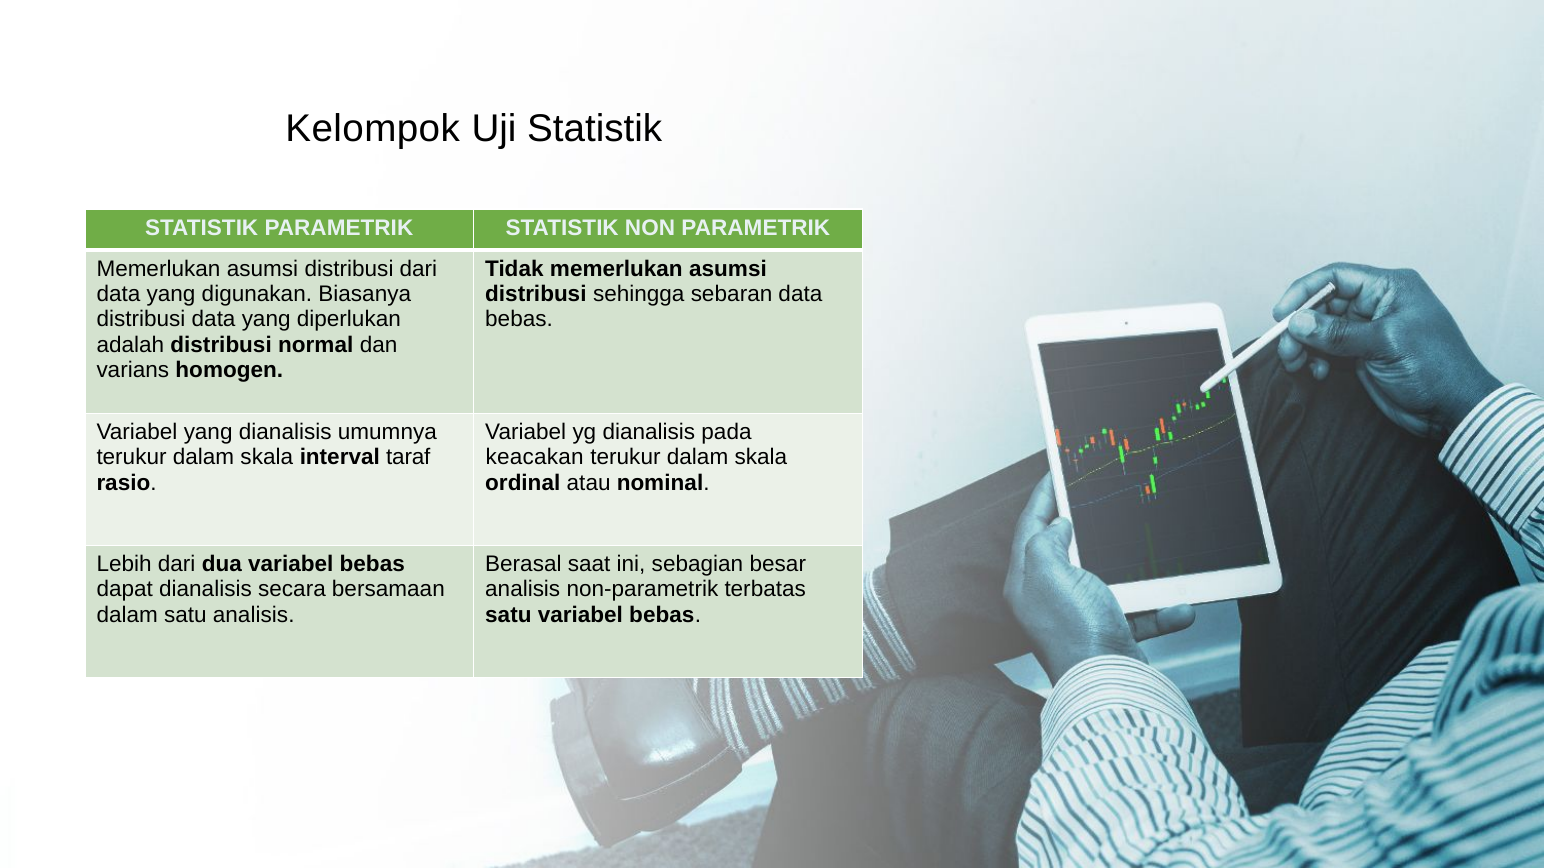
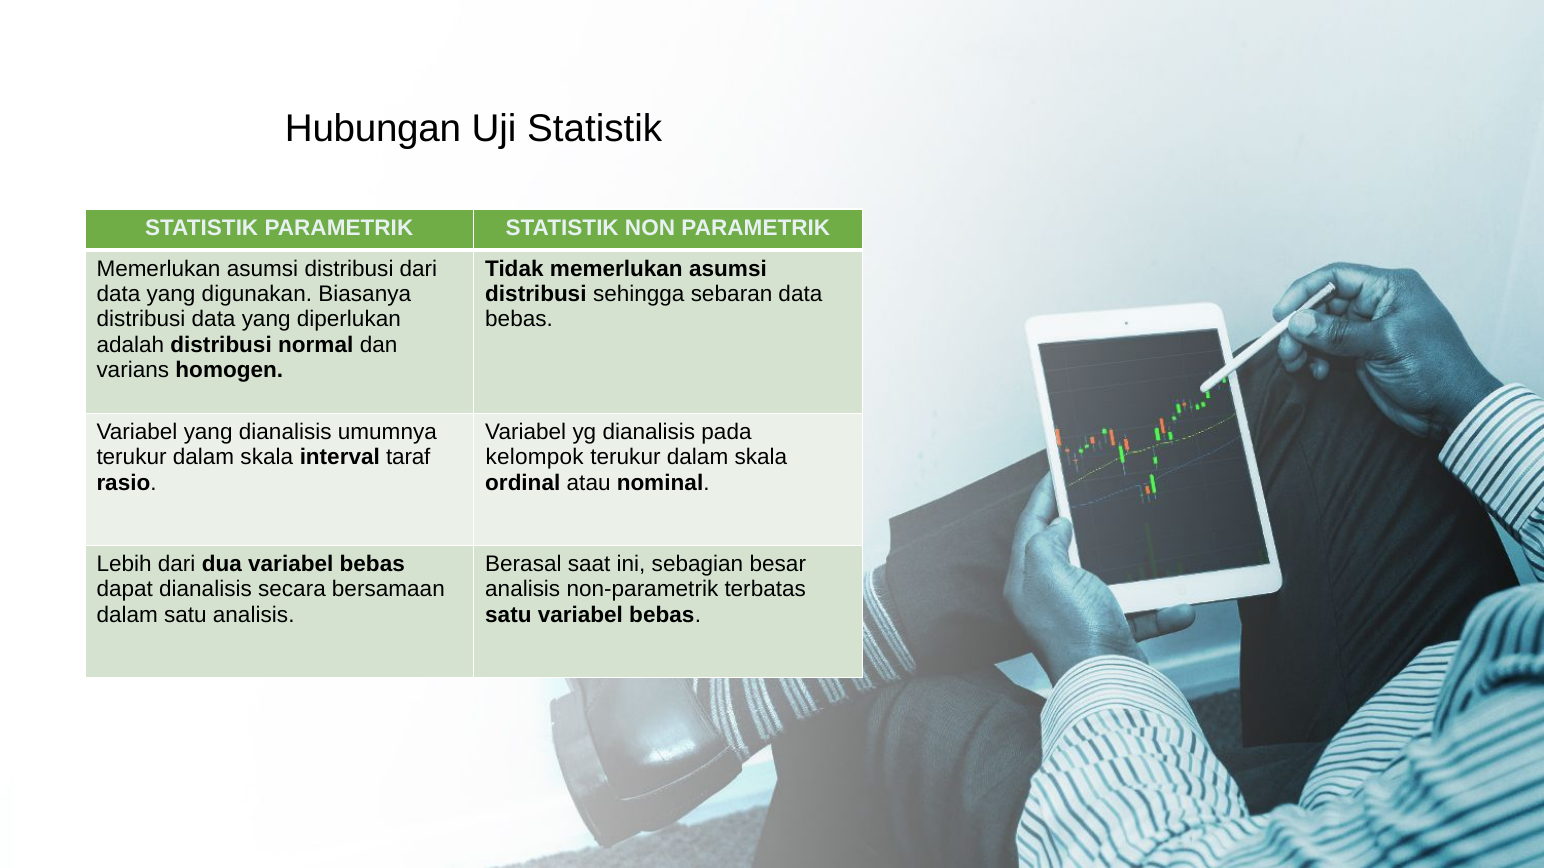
Kelompok: Kelompok -> Hubungan
keacakan: keacakan -> kelompok
